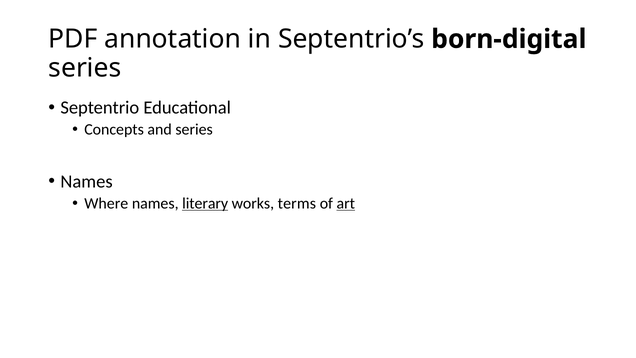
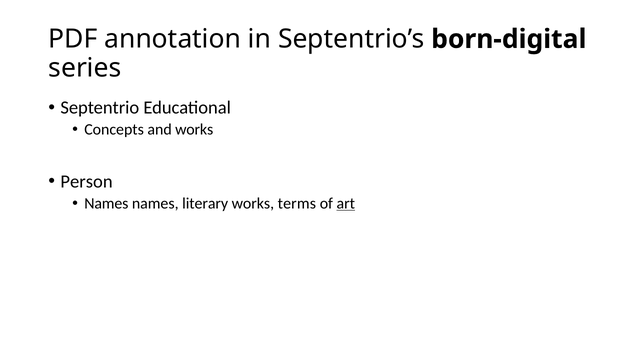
and series: series -> works
Names at (87, 181): Names -> Person
Where at (106, 203): Where -> Names
literary underline: present -> none
